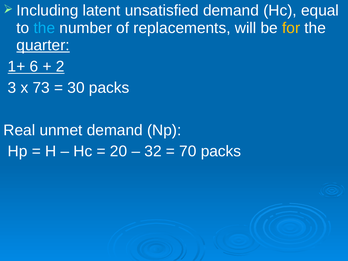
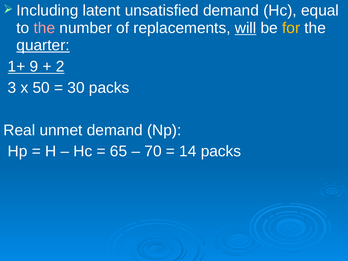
the at (44, 28) colour: light blue -> pink
will underline: none -> present
6: 6 -> 9
73: 73 -> 50
20: 20 -> 65
32: 32 -> 70
70: 70 -> 14
